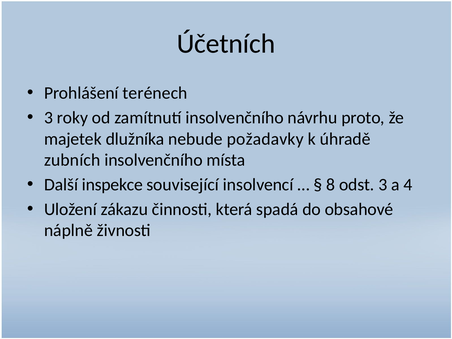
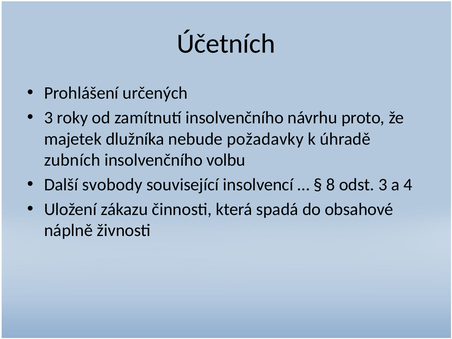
terénech: terénech -> určených
místa: místa -> volbu
inspekce: inspekce -> svobody
